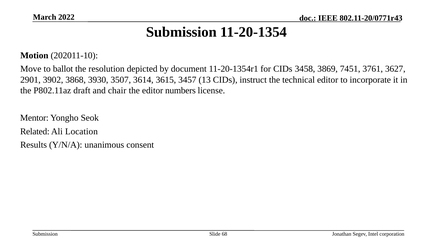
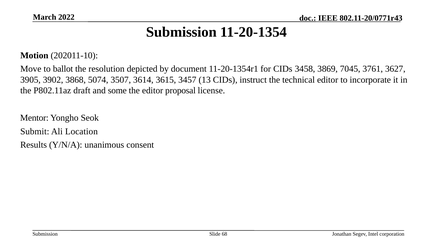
7451: 7451 -> 7045
2901: 2901 -> 3905
3930: 3930 -> 5074
chair: chair -> some
numbers: numbers -> proposal
Related: Related -> Submit
